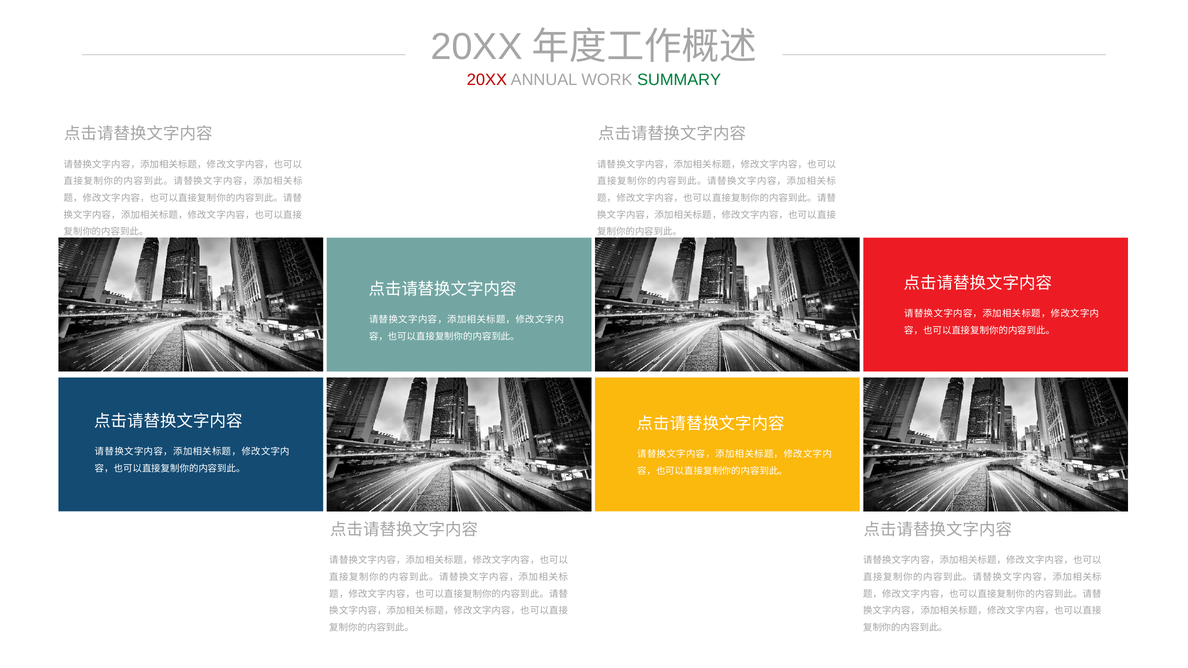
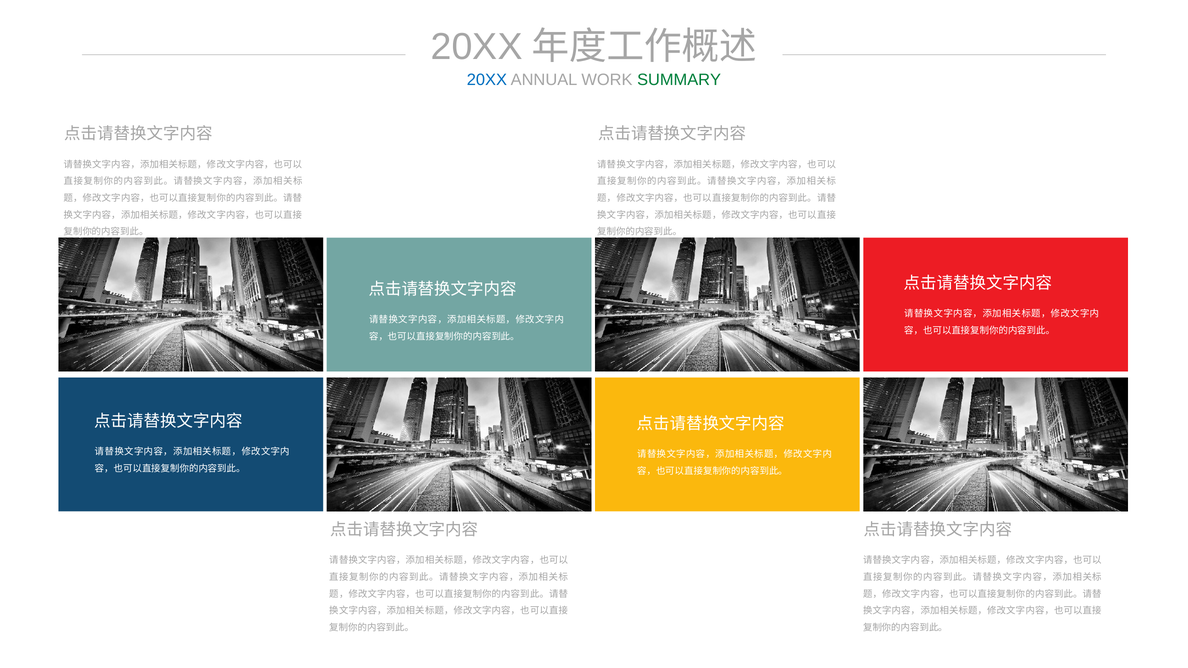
20XX at (487, 80) colour: red -> blue
